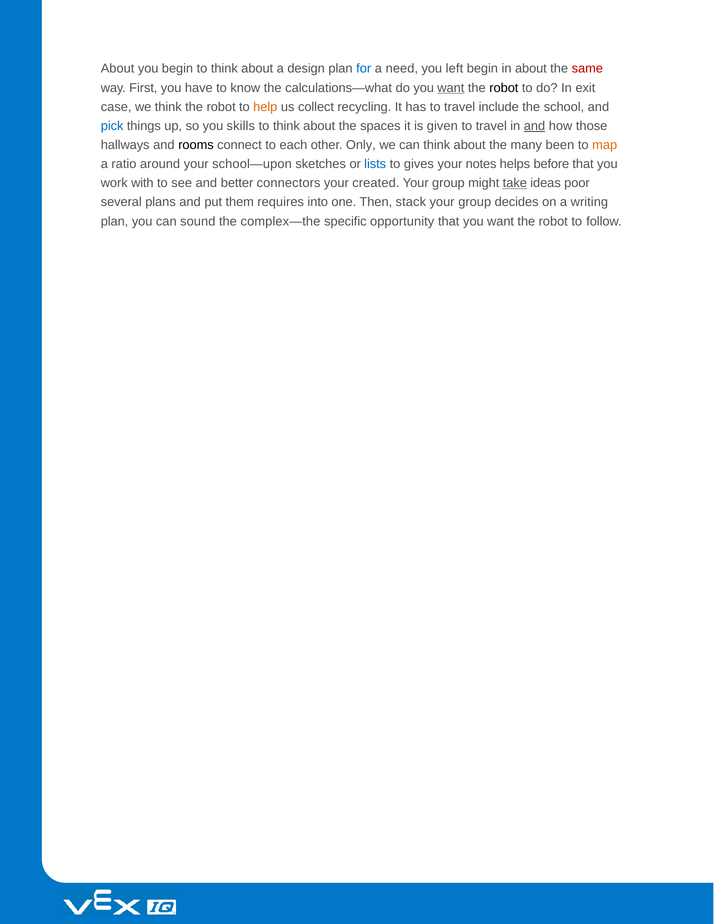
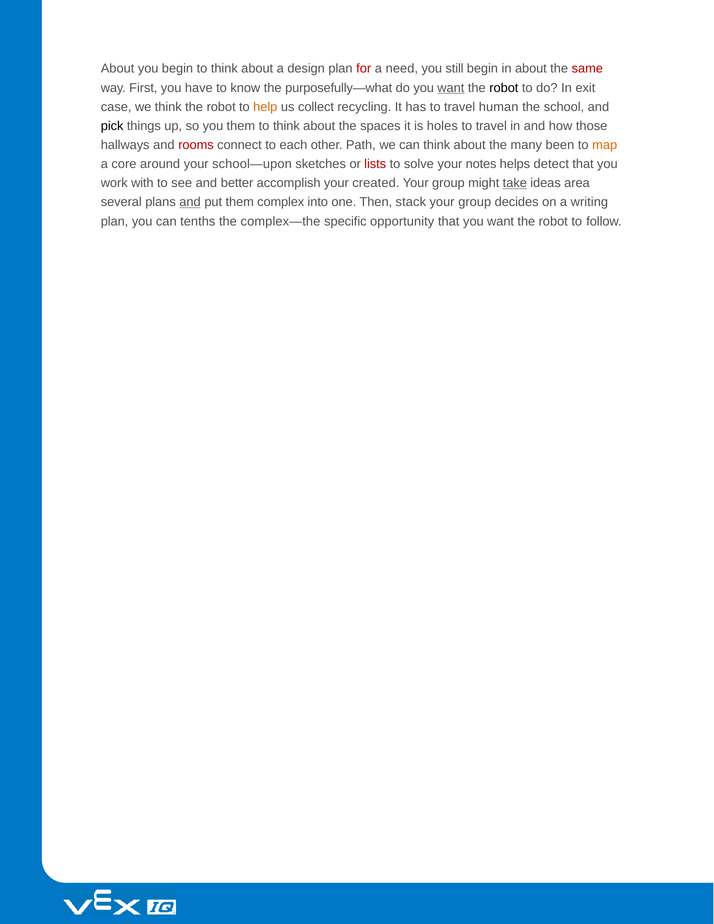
for colour: blue -> red
left: left -> still
calculations—what: calculations—what -> purposefully—what
include: include -> human
pick colour: blue -> black
you skills: skills -> them
given: given -> holes
and at (534, 126) underline: present -> none
rooms colour: black -> red
Only: Only -> Path
ratio: ratio -> core
lists colour: blue -> red
gives: gives -> solve
before: before -> detect
connectors: connectors -> accomplish
poor: poor -> area
and at (190, 202) underline: none -> present
requires: requires -> complex
sound: sound -> tenths
